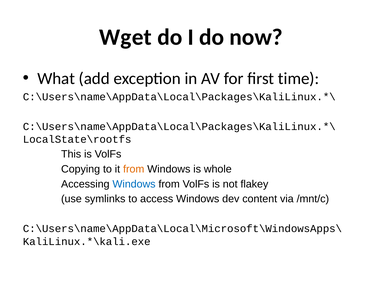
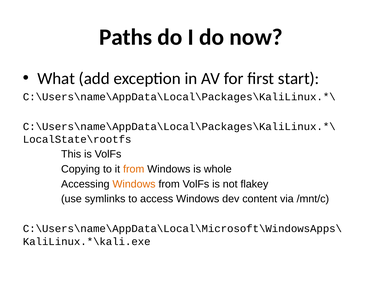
Wget: Wget -> Paths
time: time -> start
Windows at (134, 184) colour: blue -> orange
